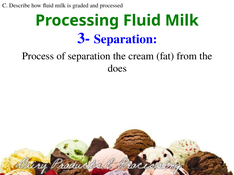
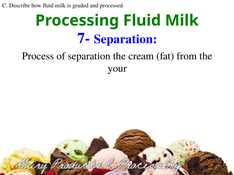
3-: 3- -> 7-
does: does -> your
